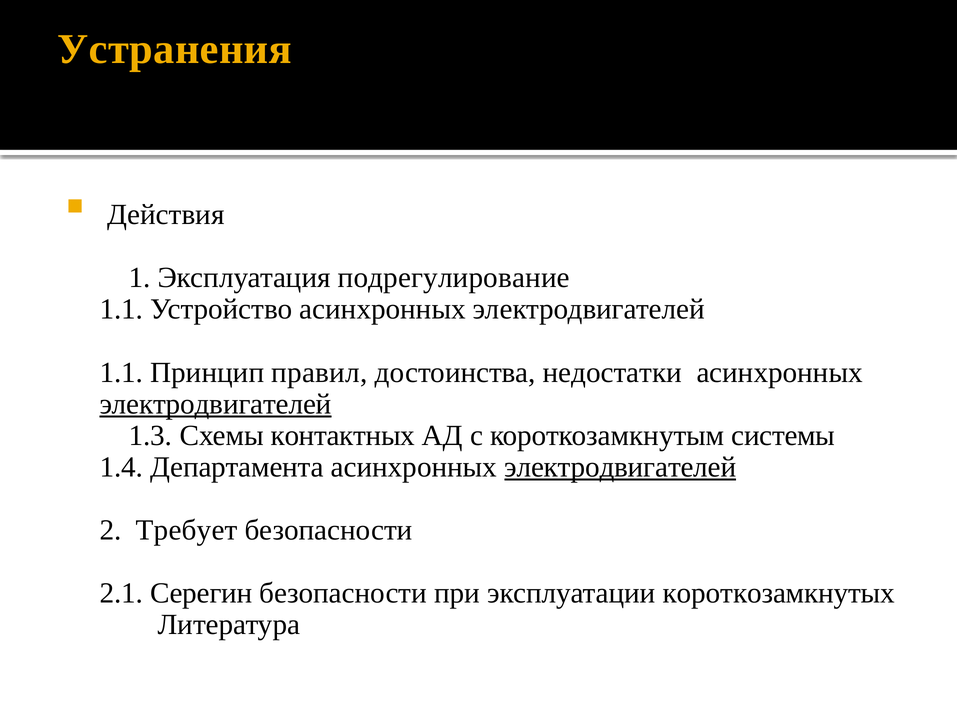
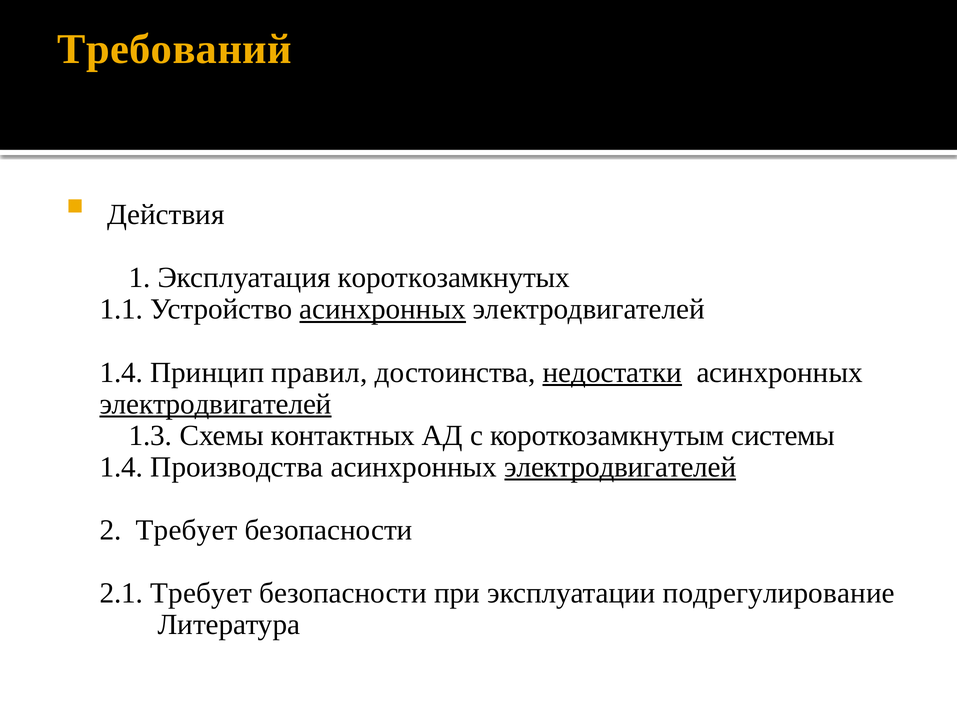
Устранения: Устранения -> Требований
подрегулирование: подрегулирование -> короткозамкнутых
асинхронных at (383, 310) underline: none -> present
1.1 at (121, 373): 1.1 -> 1.4
недостатки underline: none -> present
Департамента: Департамента -> Производства
2.1 Серегин: Серегин -> Требует
короткозамкнутых: короткозамкнутых -> подрегулирование
